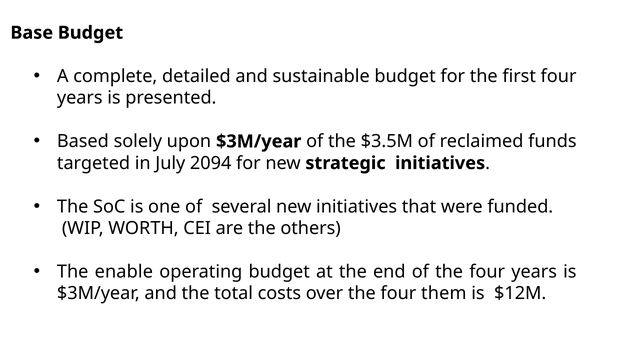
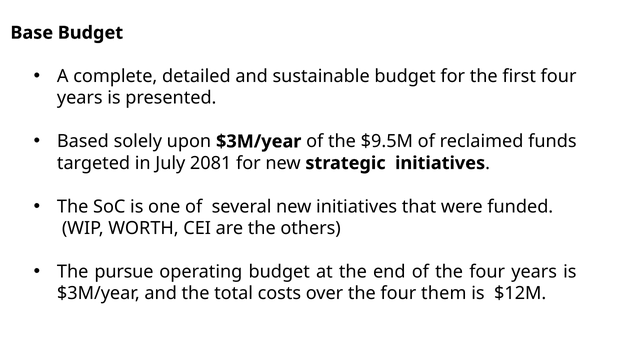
$3.5M: $3.5M -> $9.5M
2094: 2094 -> 2081
enable: enable -> pursue
